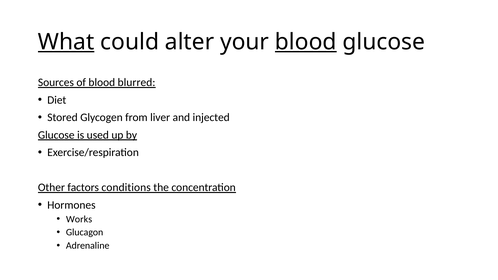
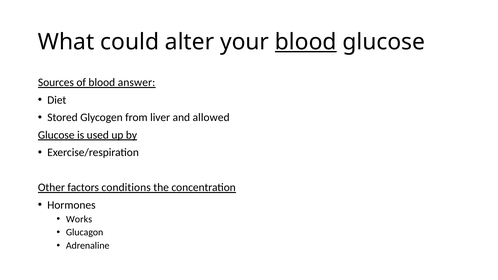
What underline: present -> none
blurred: blurred -> answer
injected: injected -> allowed
